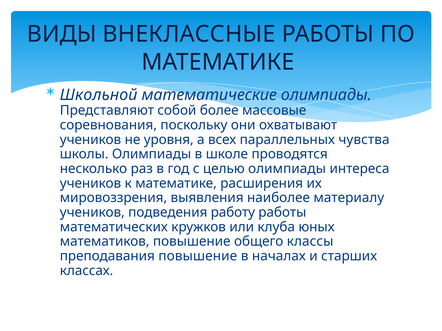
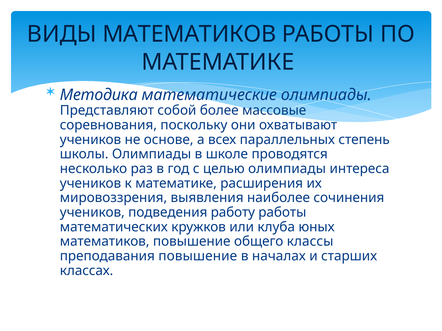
ВИДЫ ВНЕКЛАССНЫЕ: ВНЕКЛАССНЫЕ -> МАТЕМАТИКОВ
Школьной: Школьной -> Методика
уровня: уровня -> основе
чувства: чувства -> степень
материалу: материалу -> сочинения
